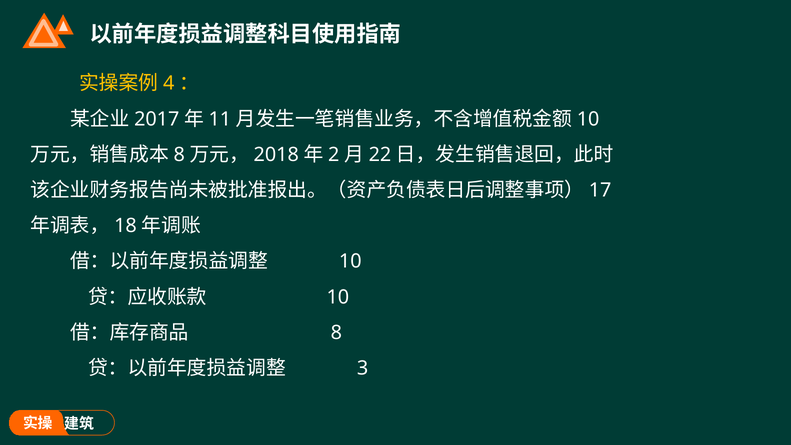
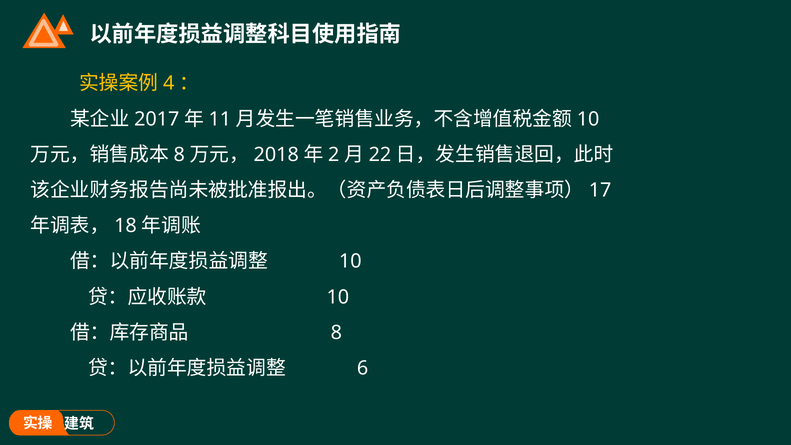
3: 3 -> 6
